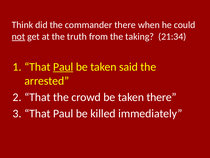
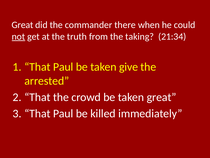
Think at (22, 25): Think -> Great
Paul at (63, 67) underline: present -> none
said: said -> give
taken there: there -> great
